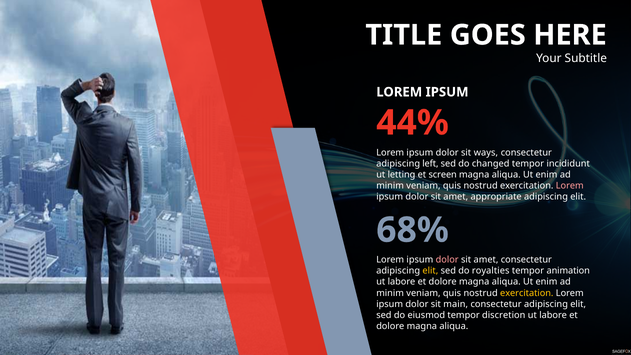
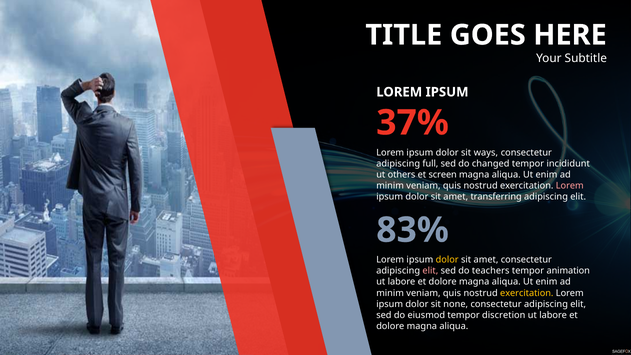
44%: 44% -> 37%
left: left -> full
letting: letting -> others
appropriate: appropriate -> transferring
68%: 68% -> 83%
dolor at (447, 260) colour: pink -> yellow
elit at (430, 271) colour: yellow -> pink
royalties: royalties -> teachers
main: main -> none
